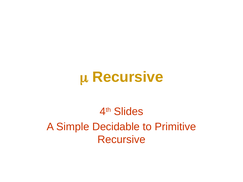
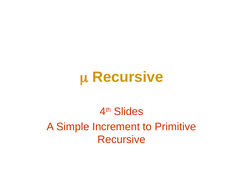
Decidable: Decidable -> Increment
